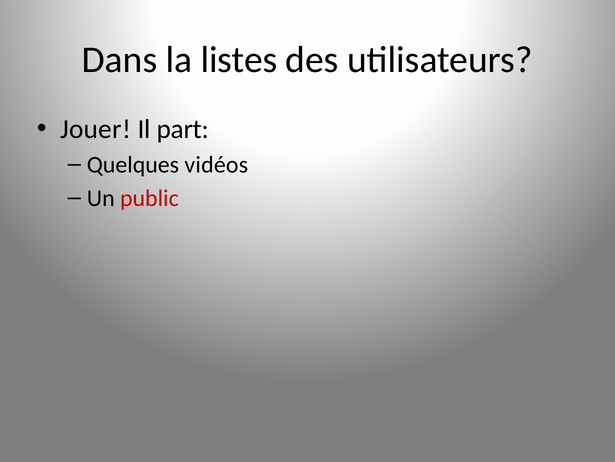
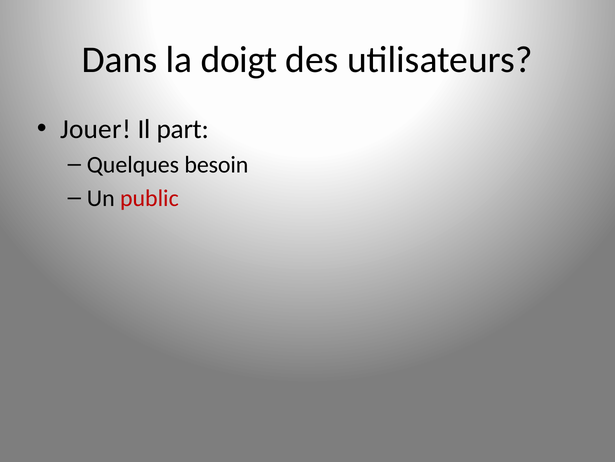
listes: listes -> doigt
vidéos: vidéos -> besoin
